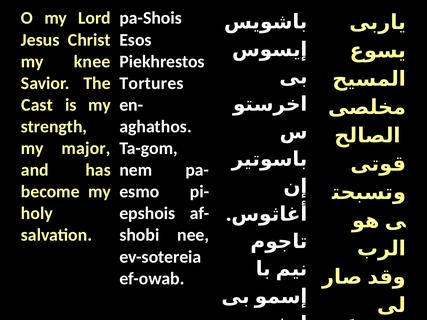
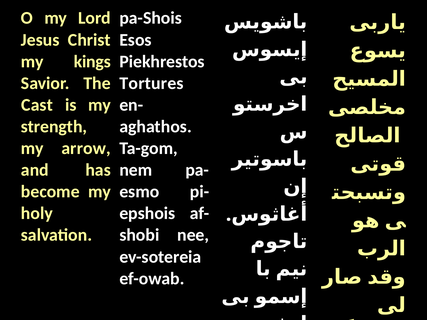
knee: knee -> kings
major: major -> arrow
